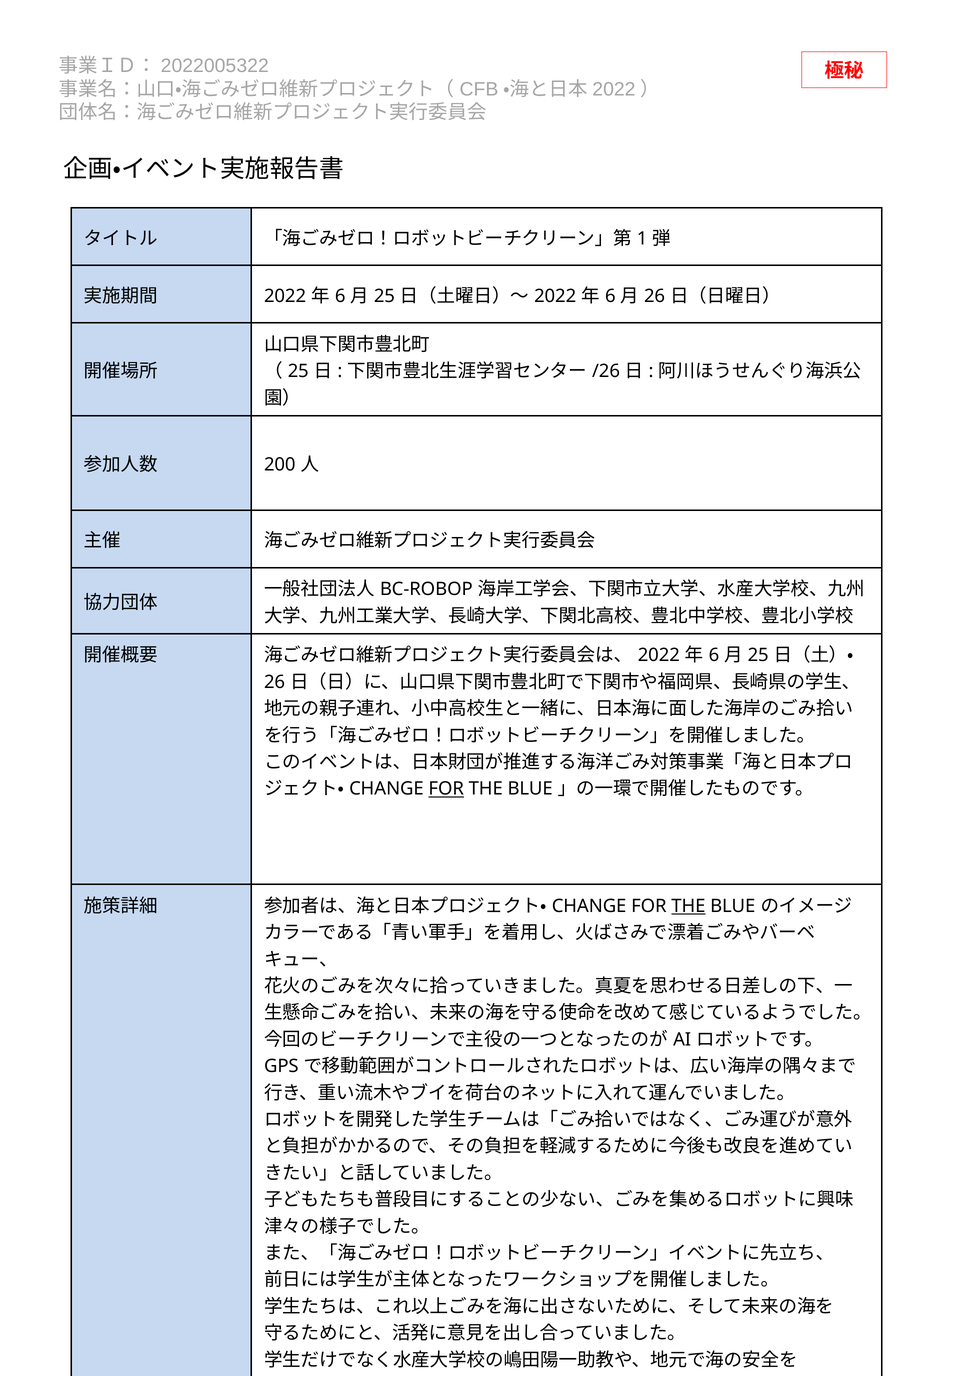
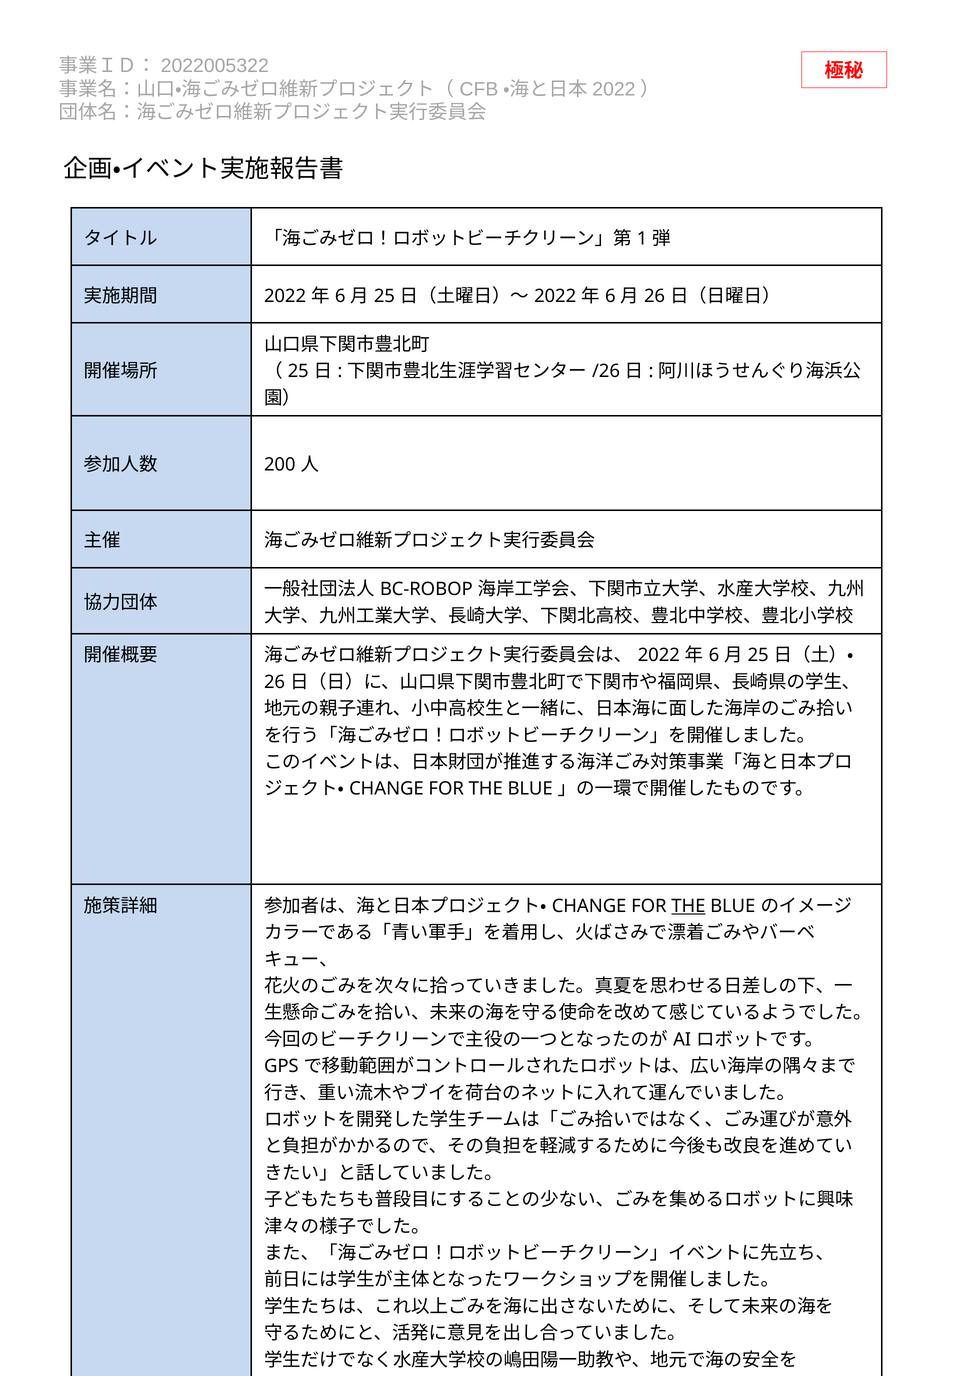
FOR at (446, 789) underline: present -> none
